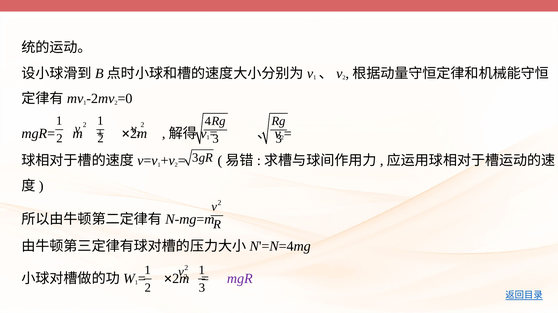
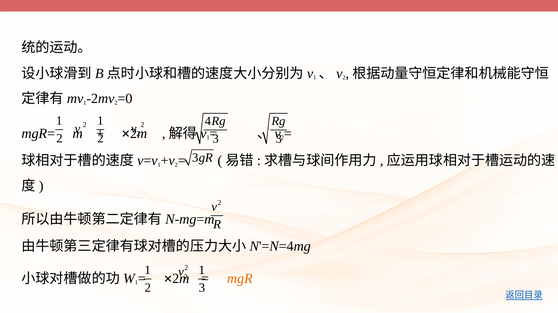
mgR colour: purple -> orange
